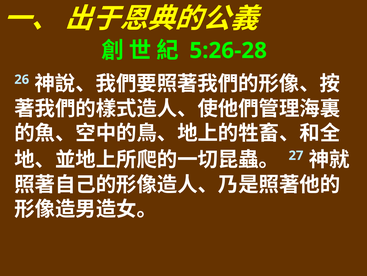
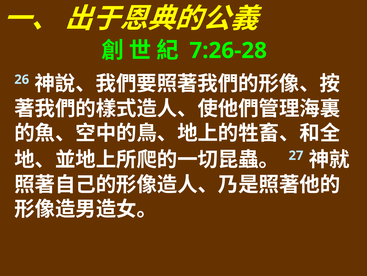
5:26-28: 5:26-28 -> 7:26-28
